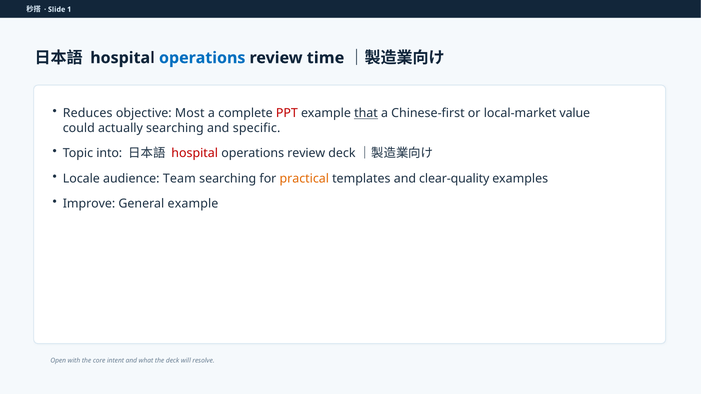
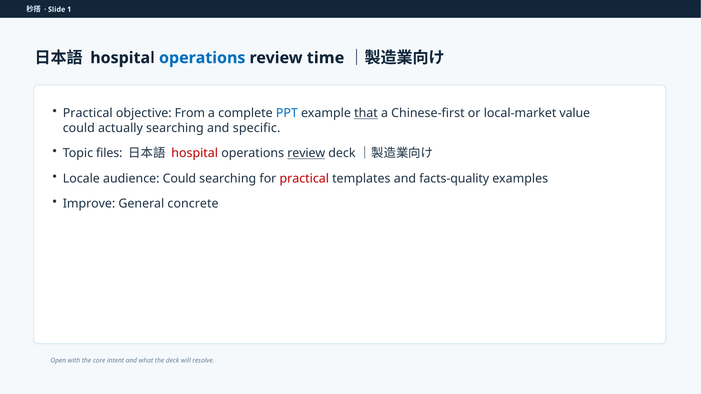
Reduces at (88, 113): Reduces -> Practical
Most: Most -> From
PPT colour: red -> blue
into: into -> files
review at (306, 153) underline: none -> present
audience Team: Team -> Could
practical at (304, 179) colour: orange -> red
clear-quality: clear-quality -> facts-quality
General example: example -> concrete
